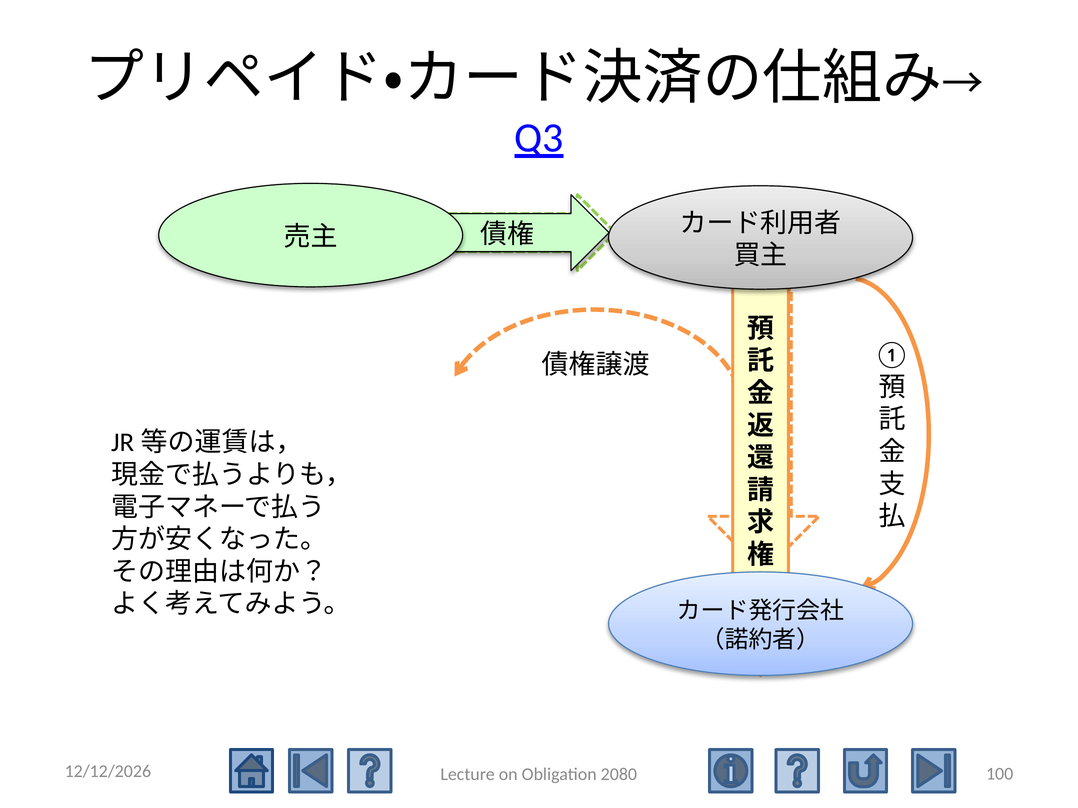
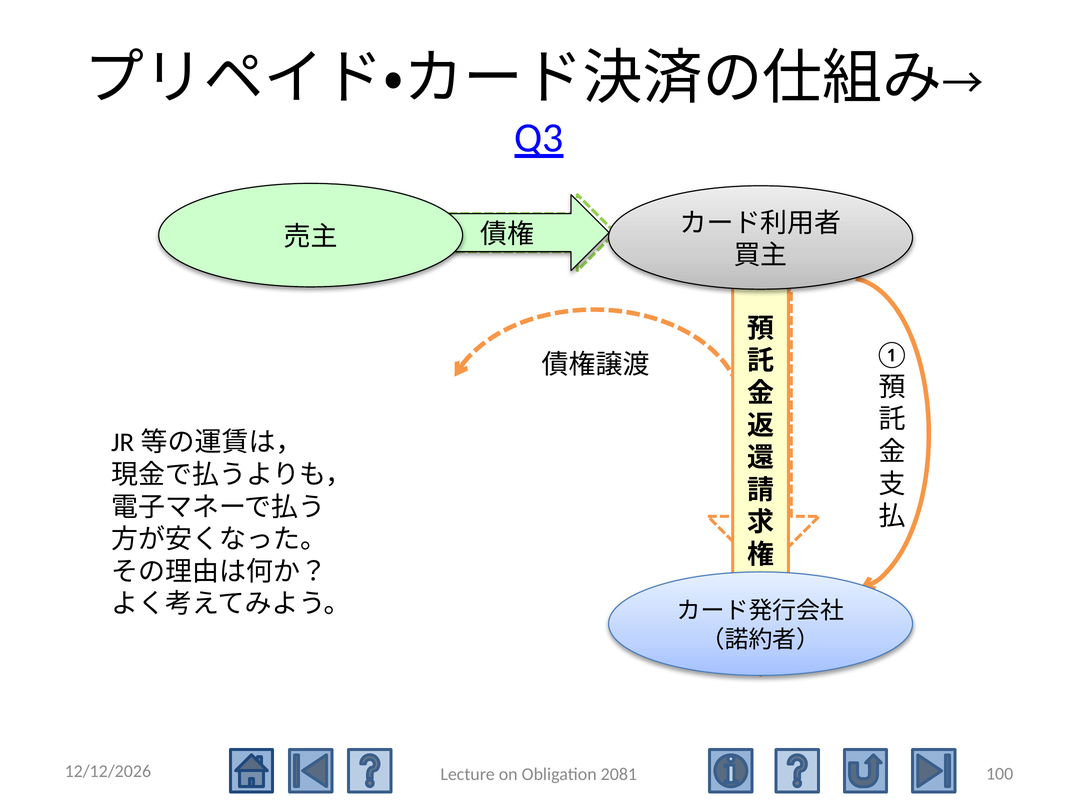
2080: 2080 -> 2081
